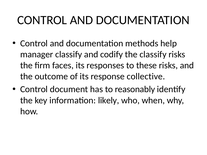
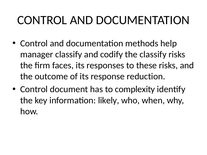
collective: collective -> reduction
reasonably: reasonably -> complexity
